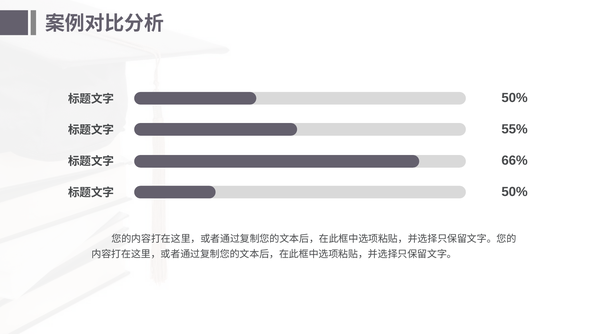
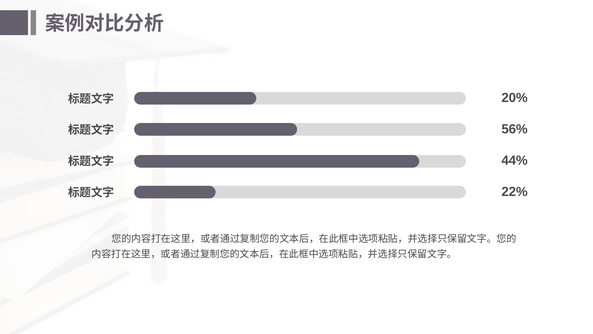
50% at (515, 98): 50% -> 20%
55%: 55% -> 56%
66%: 66% -> 44%
50% at (515, 192): 50% -> 22%
